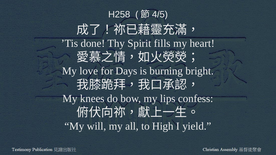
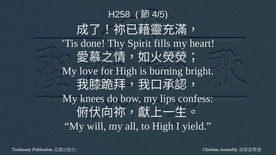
for Days: Days -> High
